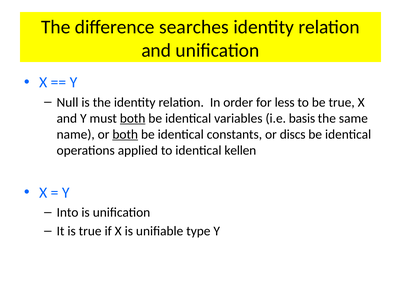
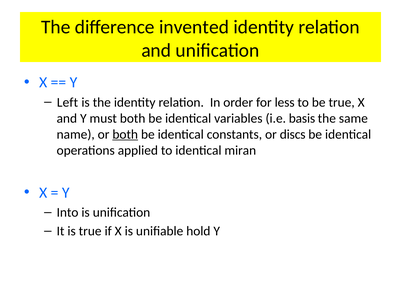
searches: searches -> invented
Null: Null -> Left
both at (133, 119) underline: present -> none
kellen: kellen -> miran
type: type -> hold
